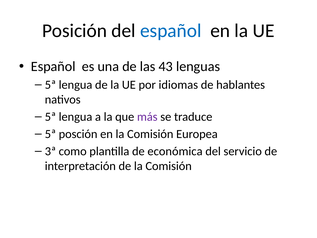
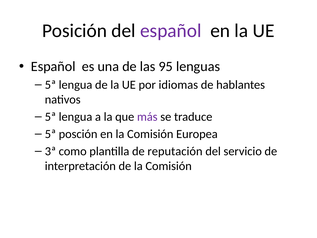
español at (171, 31) colour: blue -> purple
43: 43 -> 95
económica: económica -> reputación
